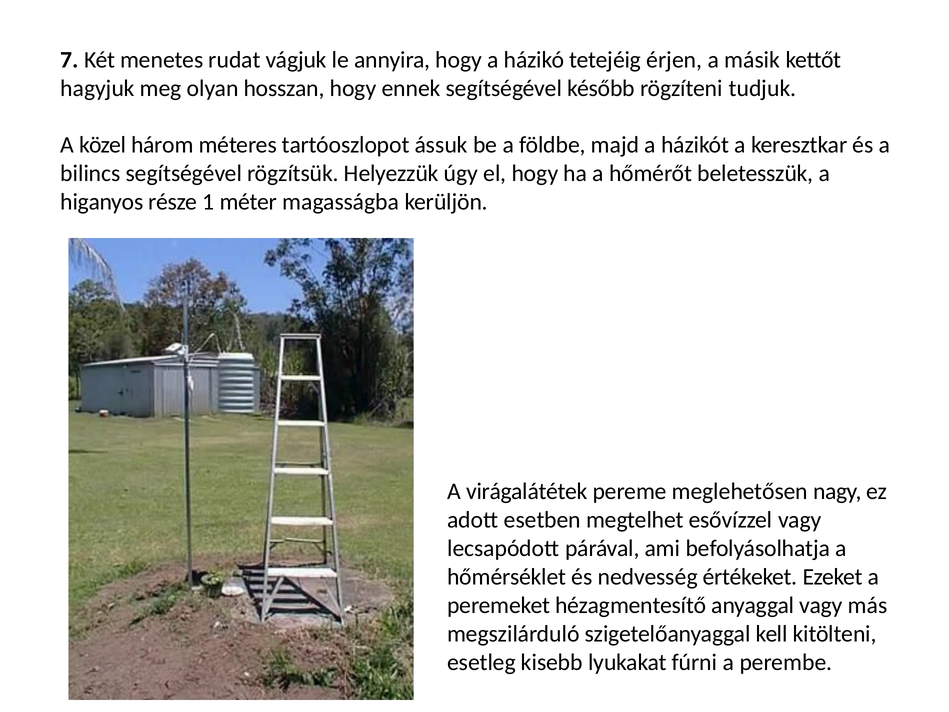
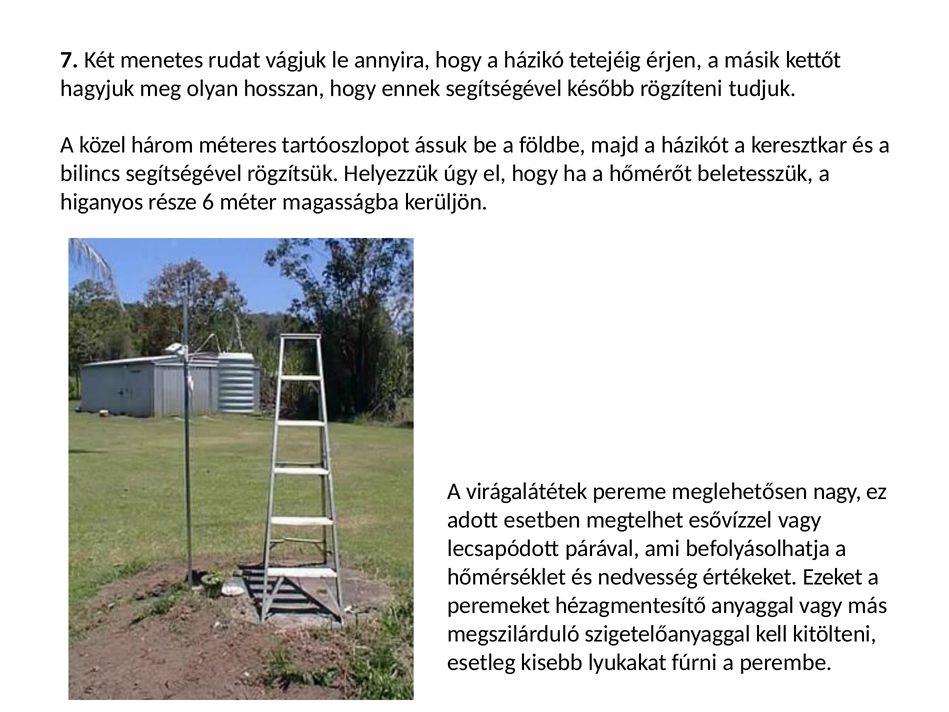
1: 1 -> 6
